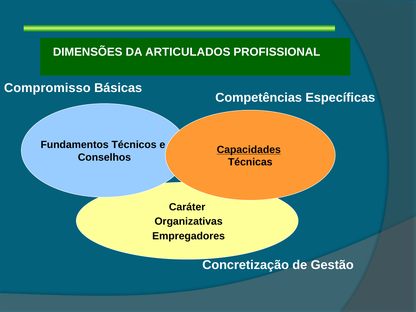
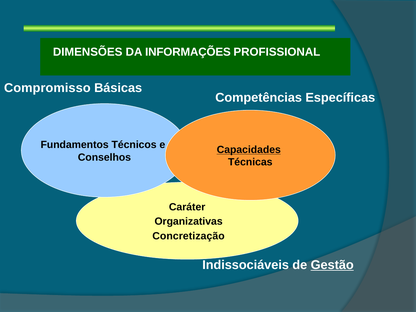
ARTICULADOS: ARTICULADOS -> INFORMAÇÕES
Empregadores: Empregadores -> Concretização
Concretização: Concretização -> Indissociáveis
Gestão underline: none -> present
